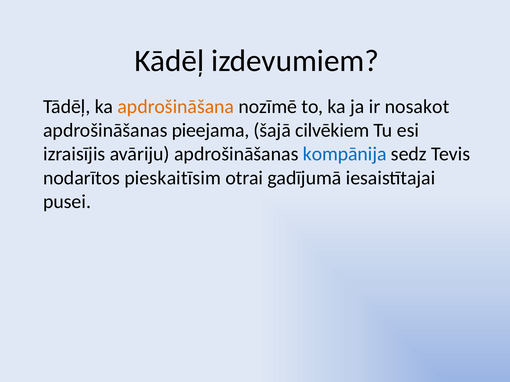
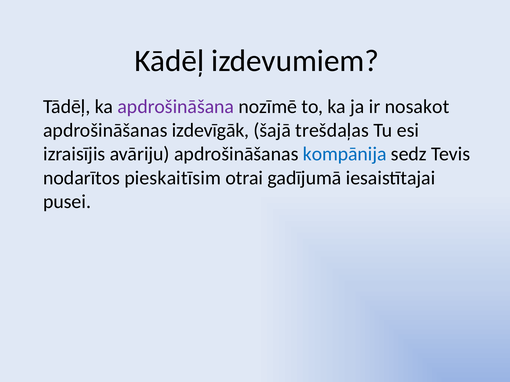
apdrošināšana colour: orange -> purple
pieejama: pieejama -> izdevīgāk
cilvēkiem: cilvēkiem -> trešdaļas
